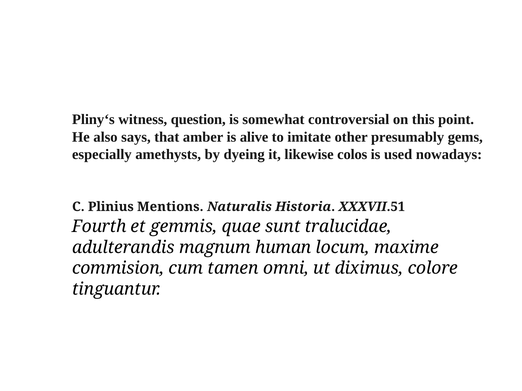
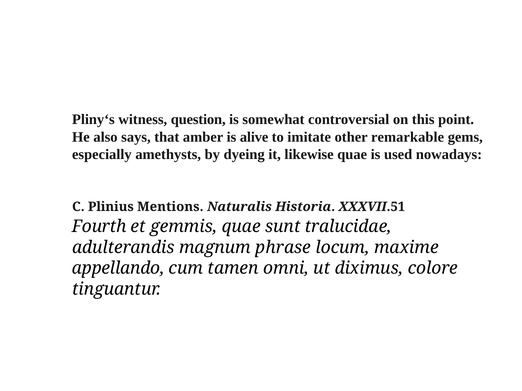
presumably: presumably -> remarkable
likewise colos: colos -> quae
human: human -> phrase
commision: commision -> appellando
